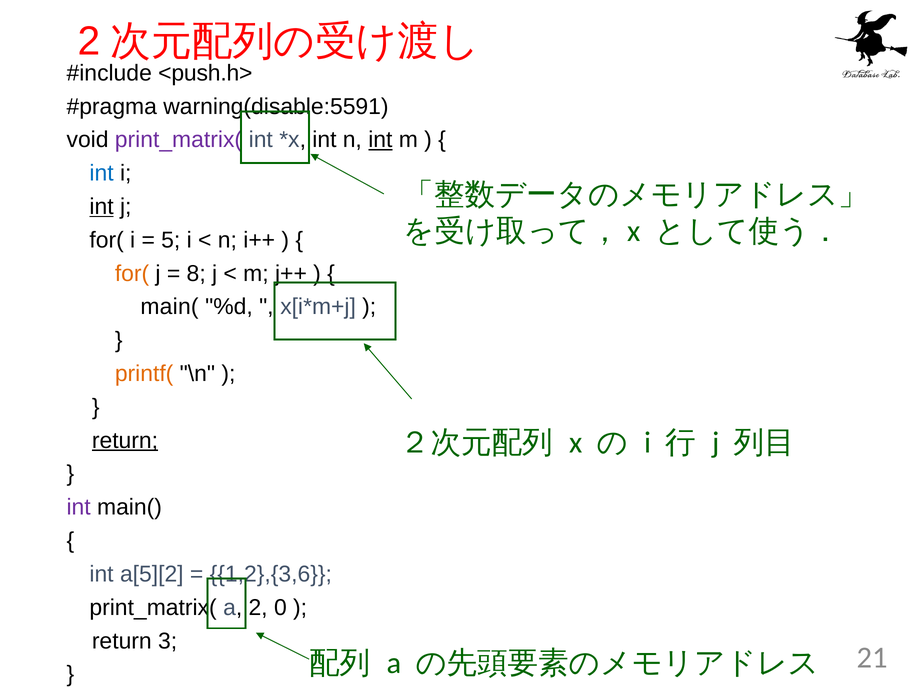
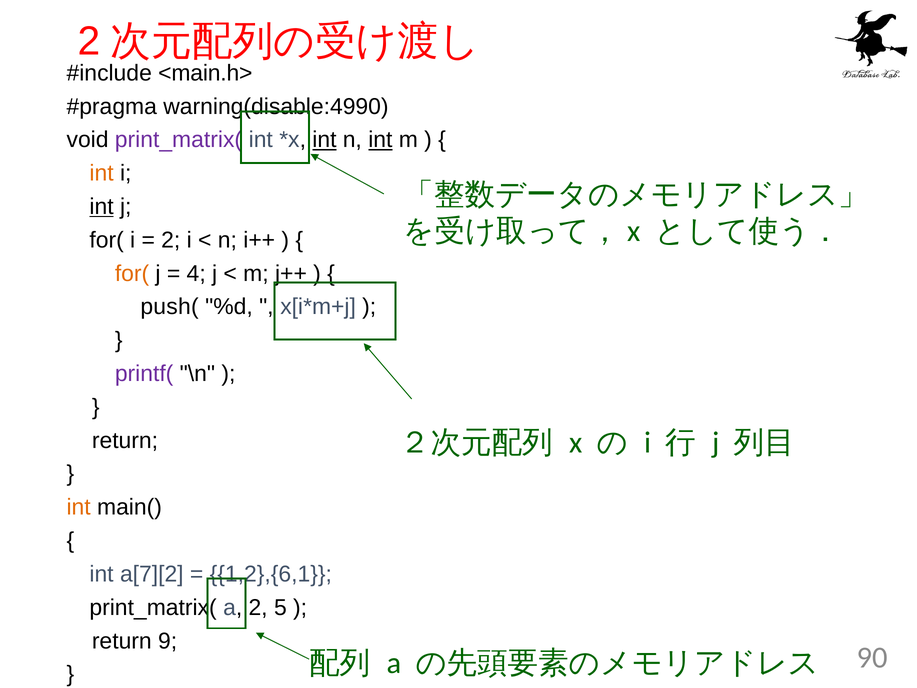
<push.h>: <push.h> -> <main.h>
warning(disable:5591: warning(disable:5591 -> warning(disable:4990
int at (324, 140) underline: none -> present
int at (102, 173) colour: blue -> orange
5 at (171, 240): 5 -> 2
8: 8 -> 4
main( at (170, 307): main( -> push(
printf( colour: orange -> purple
return at (125, 440) underline: present -> none
int at (79, 507) colour: purple -> orange
a[5][2: a[5][2 -> a[7][2
1,2},{3,6: 1,2},{3,6 -> 1,2},{6,1
0: 0 -> 5
3: 3 -> 9
21: 21 -> 90
